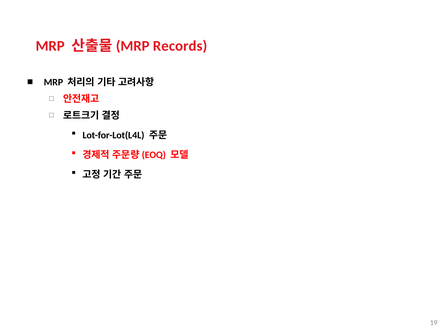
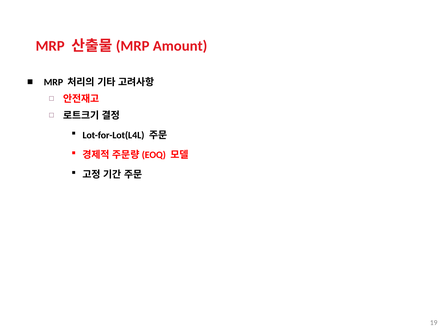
Records: Records -> Amount
